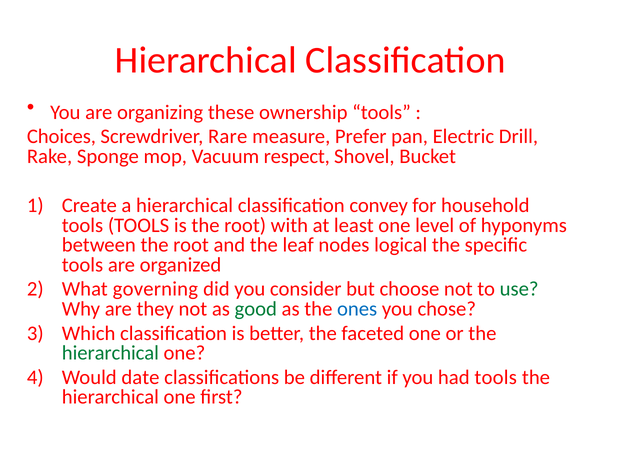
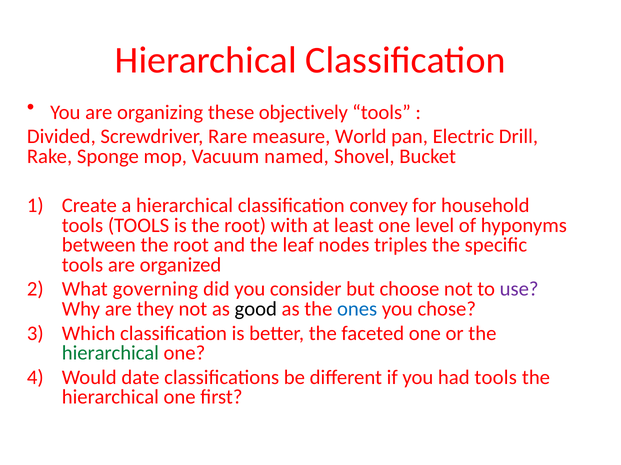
ownership: ownership -> objectively
Choices: Choices -> Divided
Prefer: Prefer -> World
respect: respect -> named
logical: logical -> triples
use colour: green -> purple
good colour: green -> black
